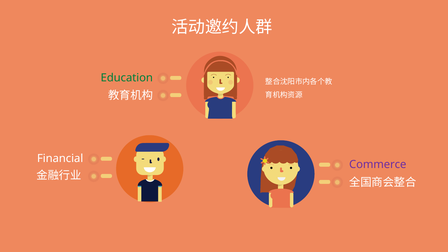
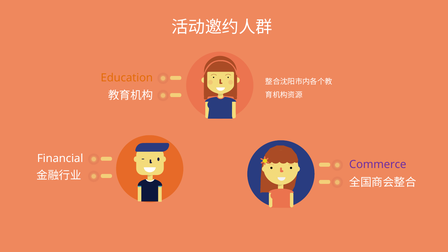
Education colour: green -> orange
